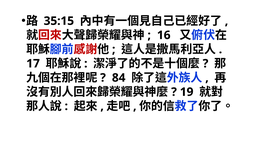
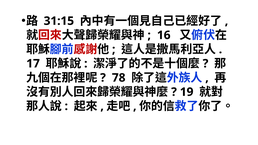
35:15: 35:15 -> 31:15
84: 84 -> 78
